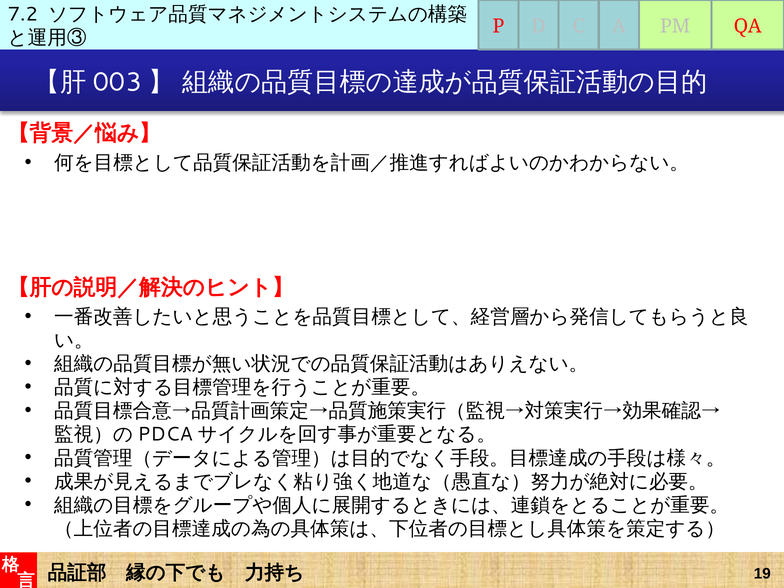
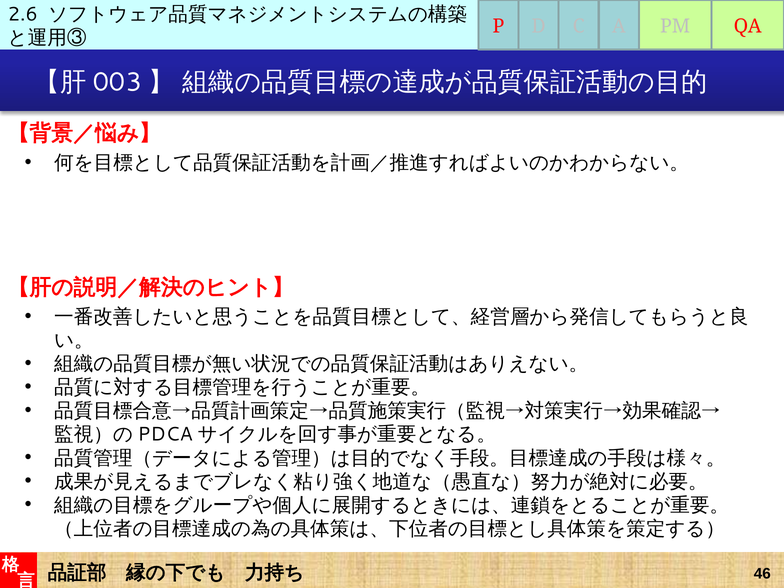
7.2: 7.2 -> 2.6
19: 19 -> 46
